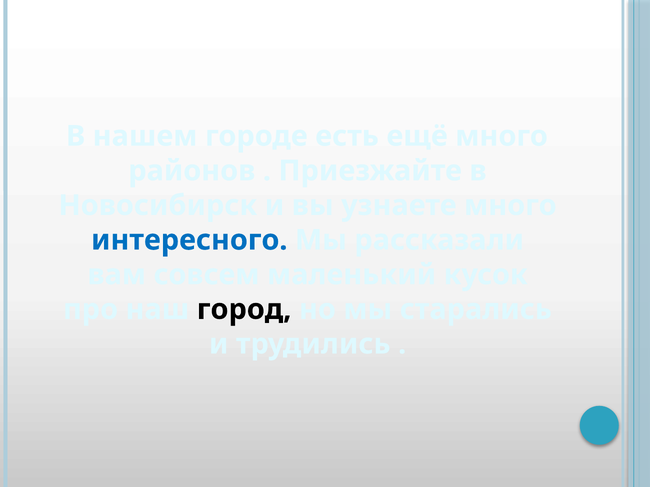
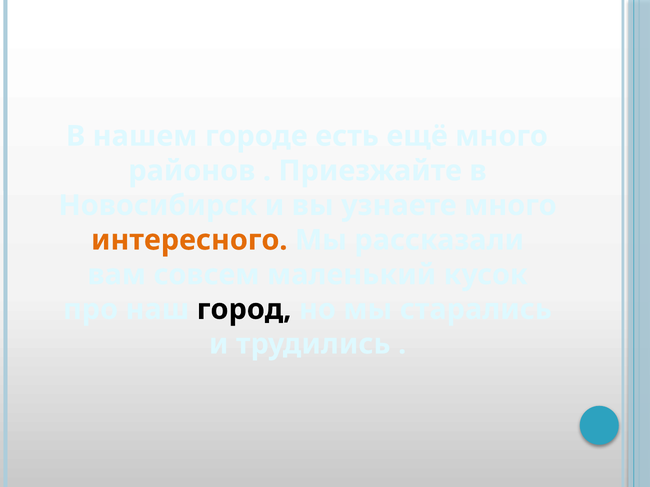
интересного colour: blue -> orange
